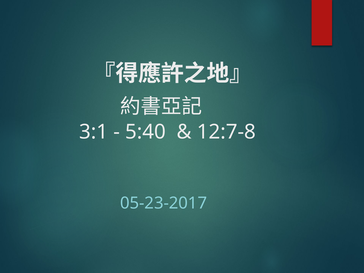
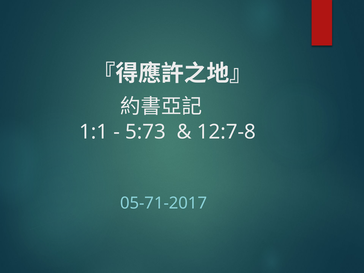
3:1: 3:1 -> 1:1
5:40: 5:40 -> 5:73
05-23-2017: 05-23-2017 -> 05-71-2017
